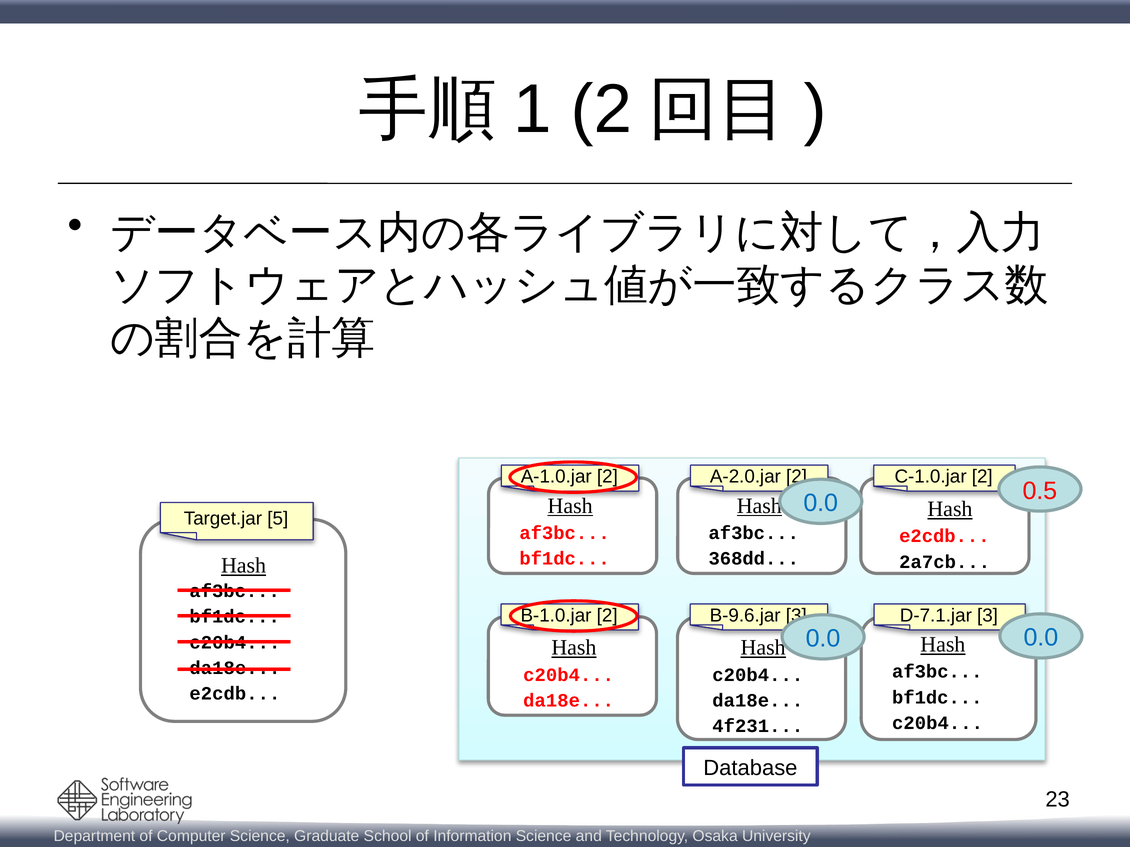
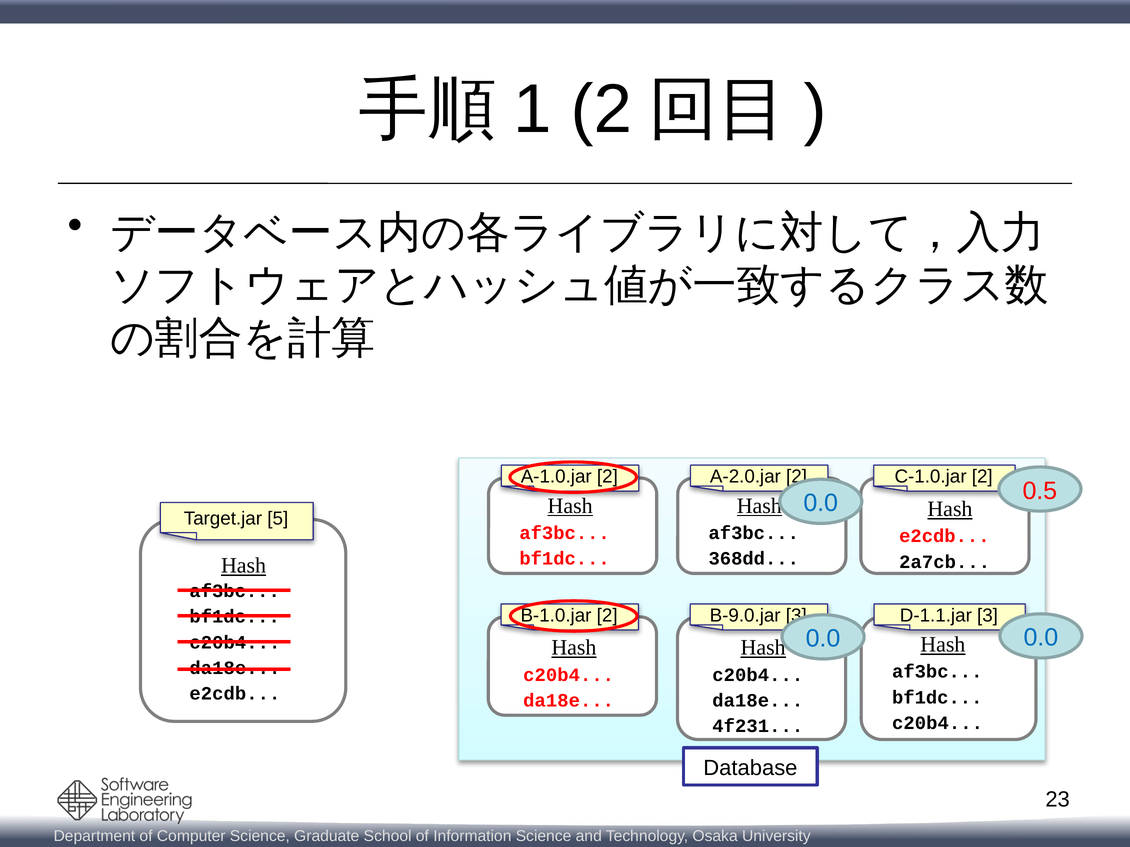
B-9.6.jar: B-9.6.jar -> B-9.0.jar
D-7.1.jar: D-7.1.jar -> D-1.1.jar
